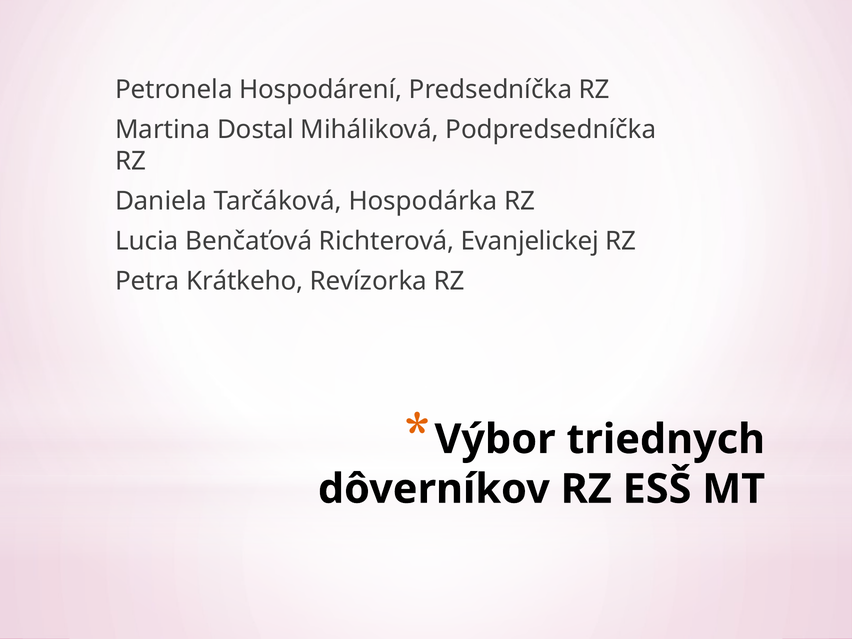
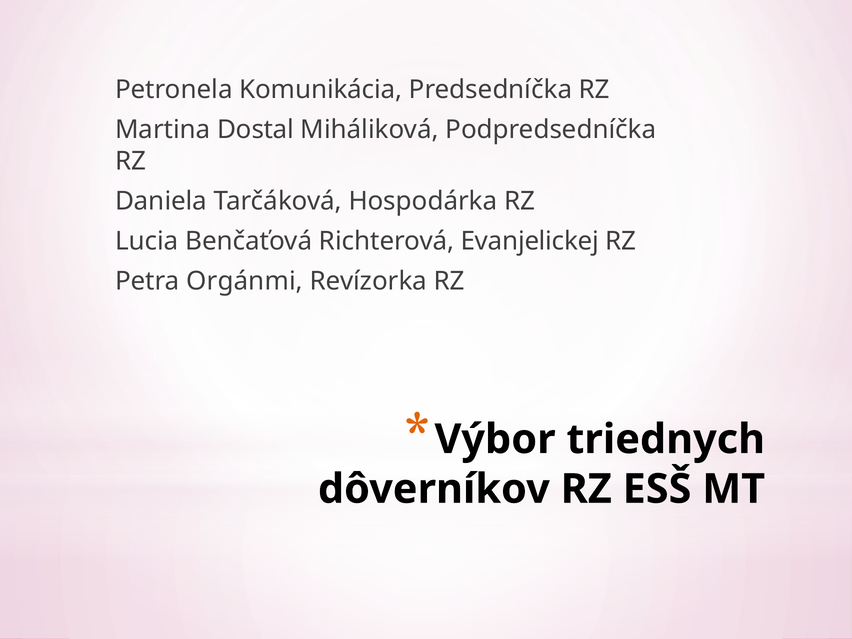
Hospodárení: Hospodárení -> Komunikácia
Krátkeho: Krátkeho -> Orgánmi
